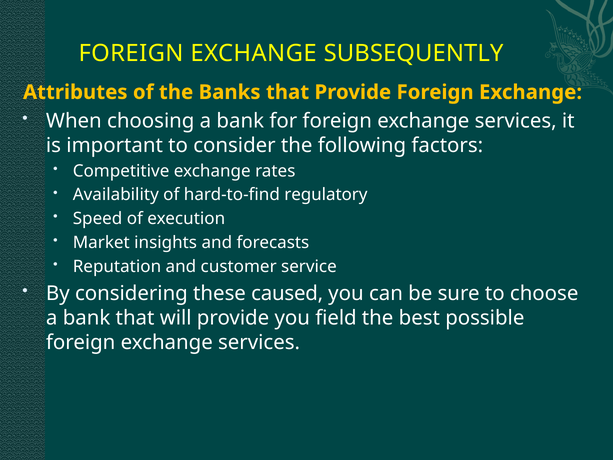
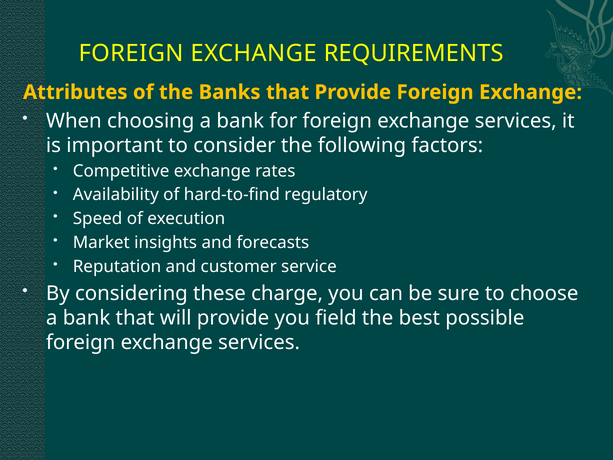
SUBSEQUENTLY: SUBSEQUENTLY -> REQUIREMENTS
caused: caused -> charge
